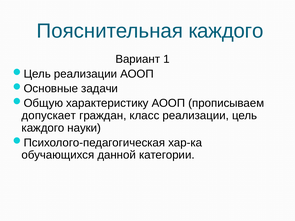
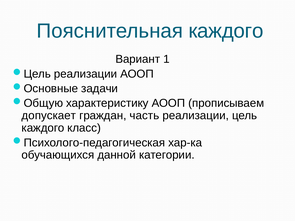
класс: класс -> часть
науки: науки -> класс
